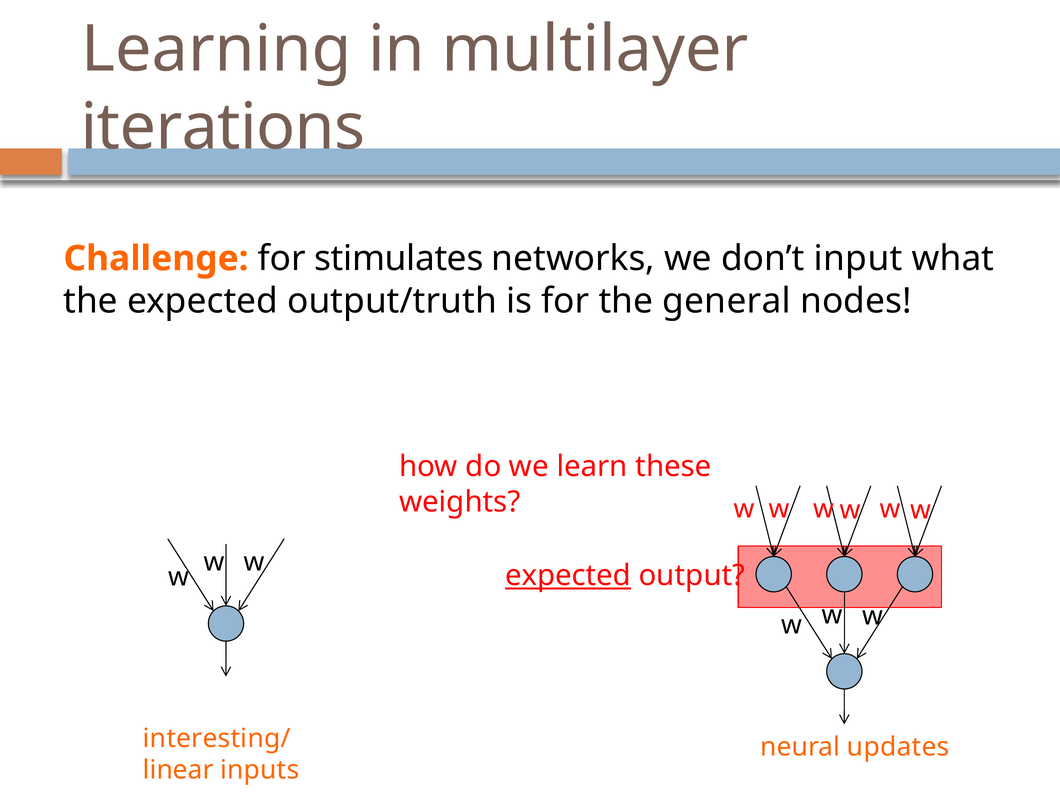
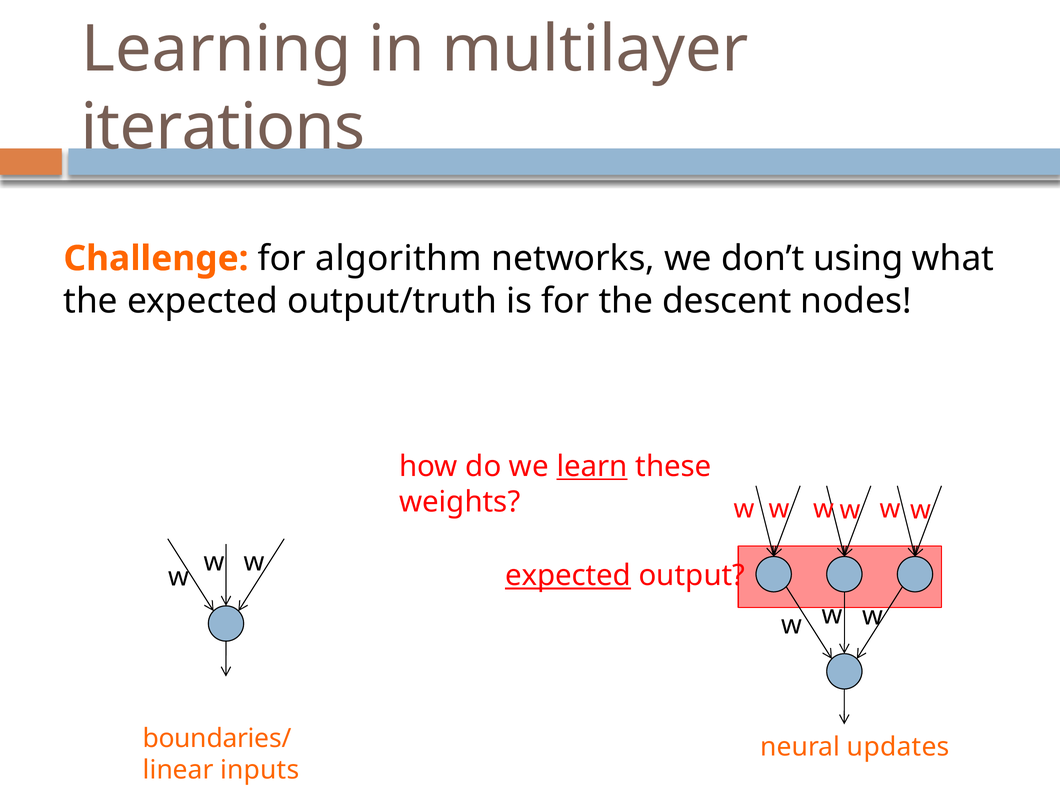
stimulates: stimulates -> algorithm
input: input -> using
general: general -> descent
learn underline: none -> present
interesting/: interesting/ -> boundaries/
